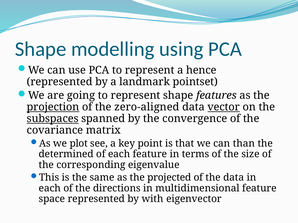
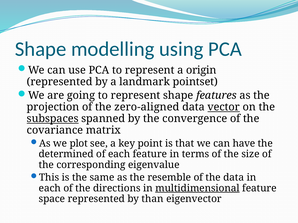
hence: hence -> origin
projection underline: present -> none
than: than -> have
projected: projected -> resemble
multidimensional underline: none -> present
with: with -> than
